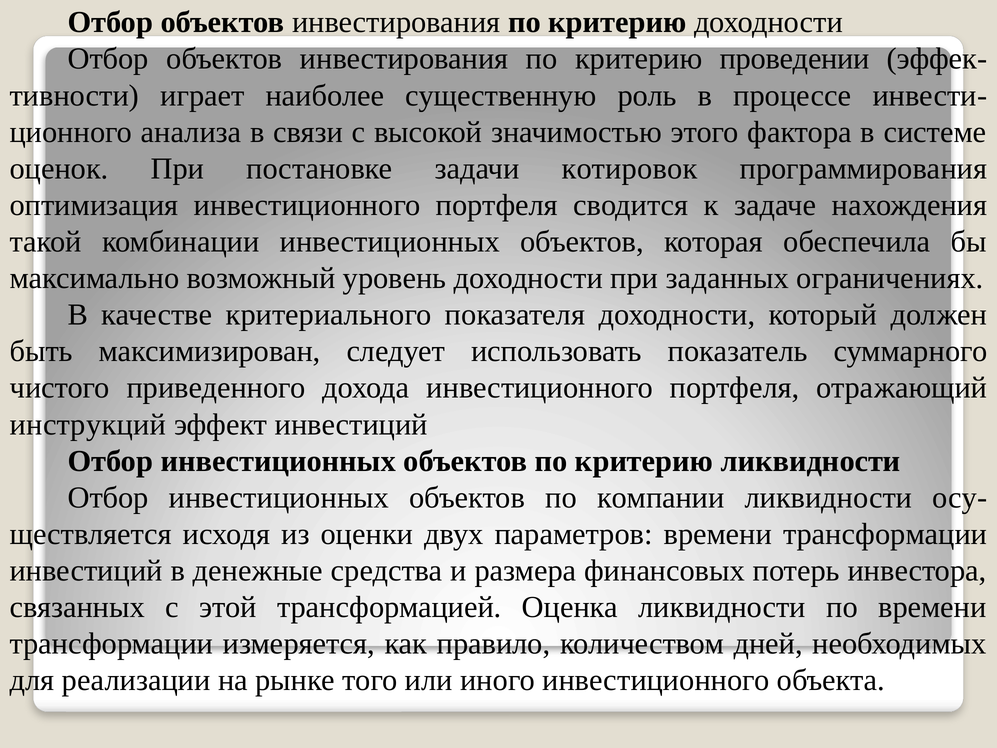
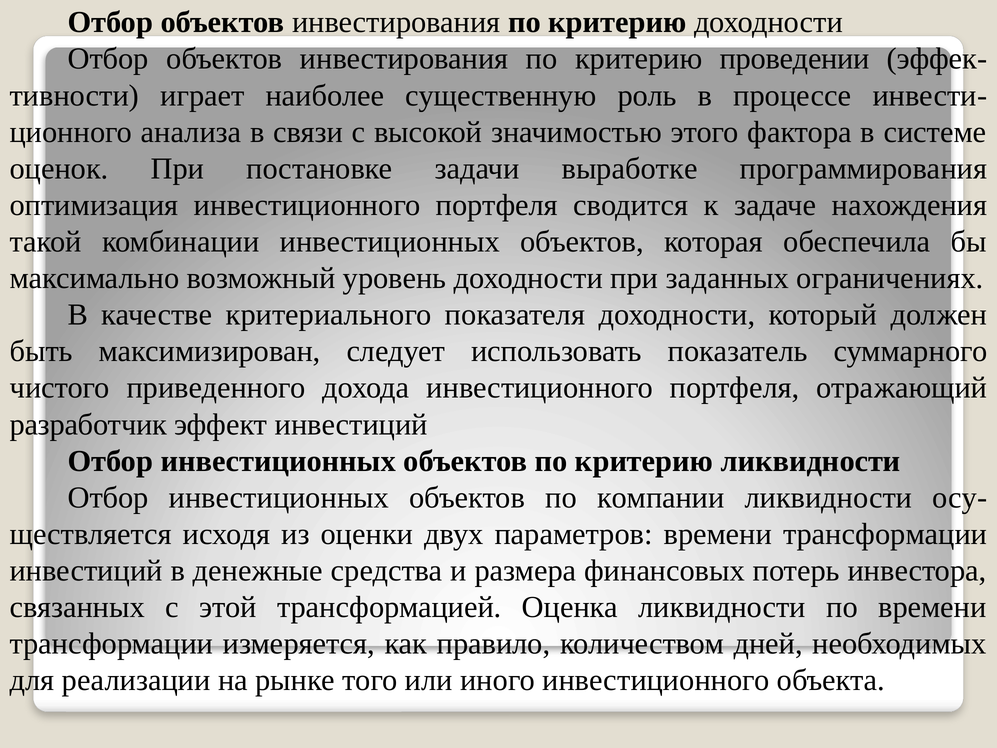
котировок: котировок -> выработке
инструкций: инструкций -> разработчик
